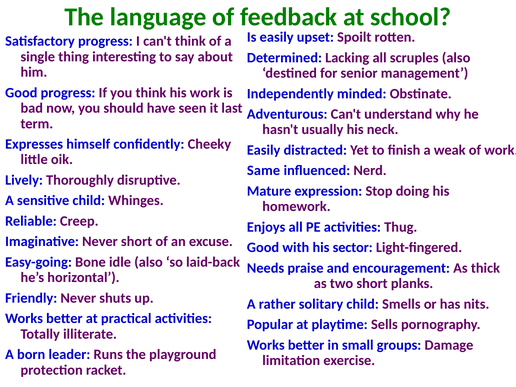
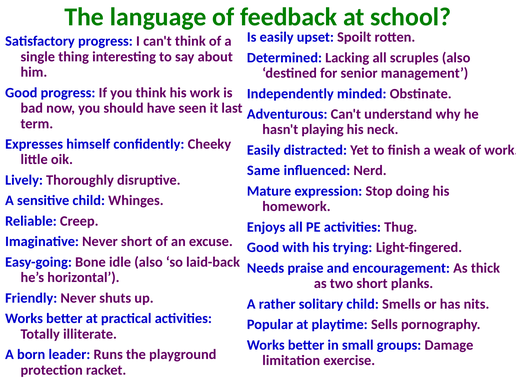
usually: usually -> playing
sector: sector -> trying
